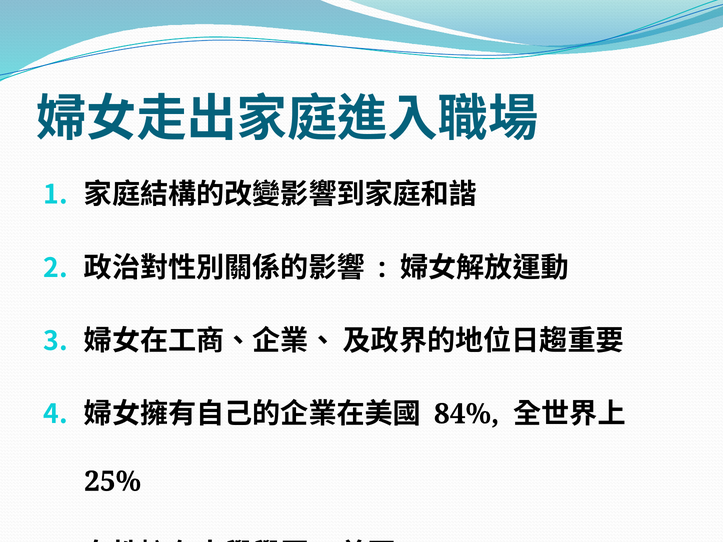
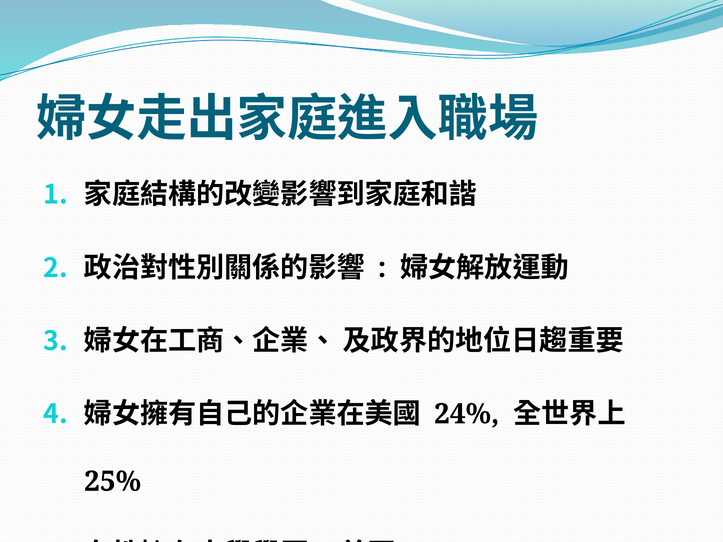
84%: 84% -> 24%
